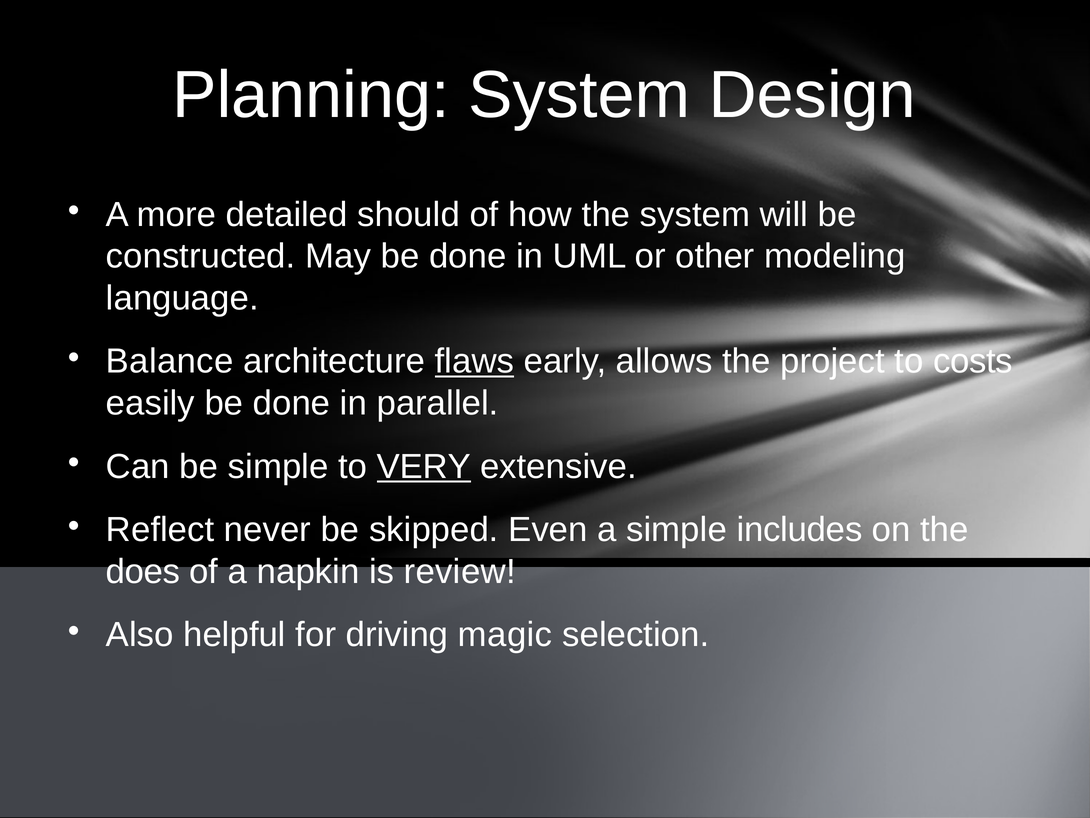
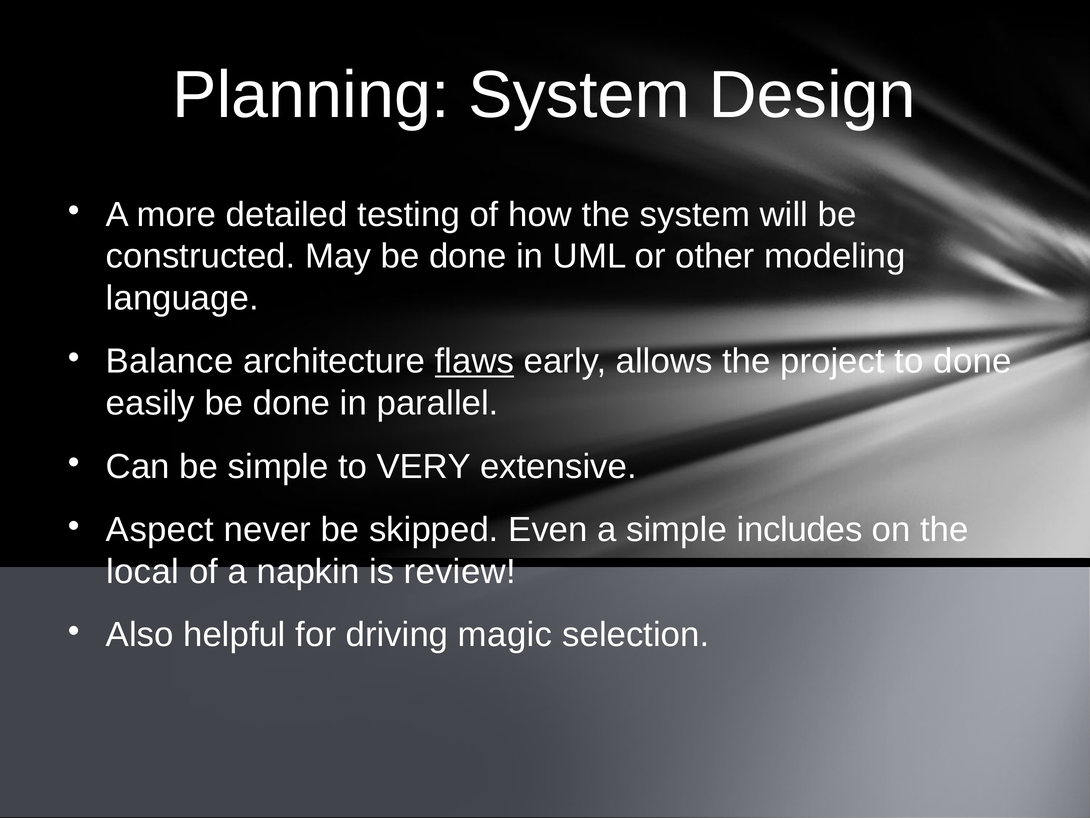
should: should -> testing
to costs: costs -> done
VERY underline: present -> none
Reflect: Reflect -> Aspect
does: does -> local
